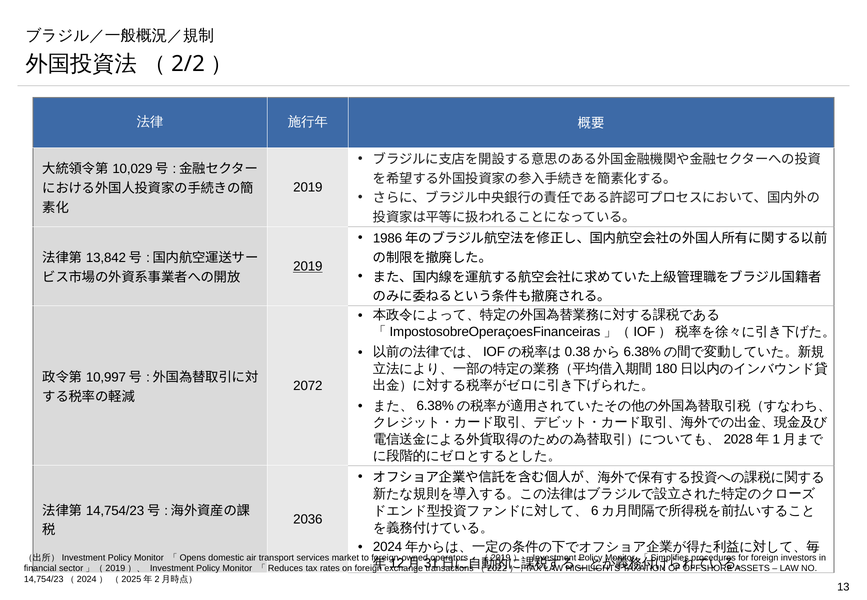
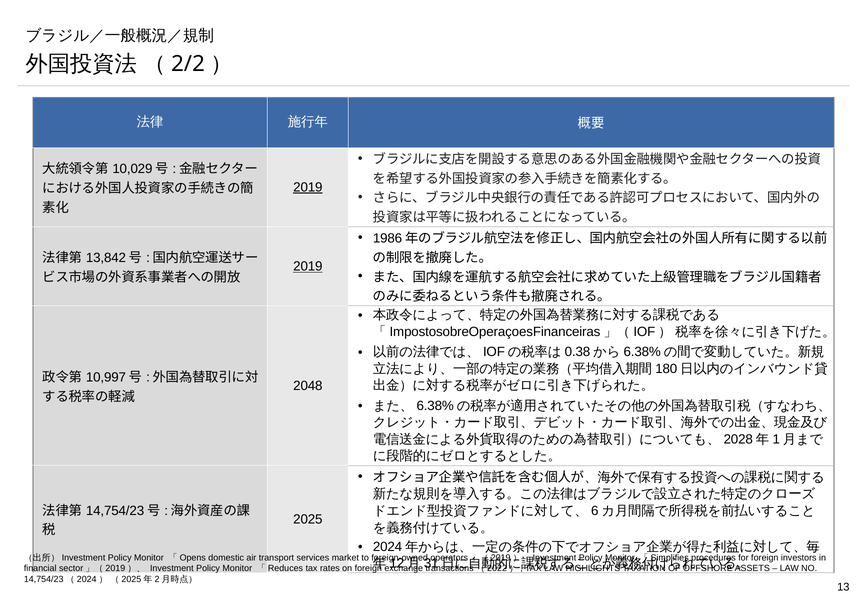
2019 at (308, 187) underline: none -> present
2072: 2072 -> 2048
2036: 2036 -> 2025
